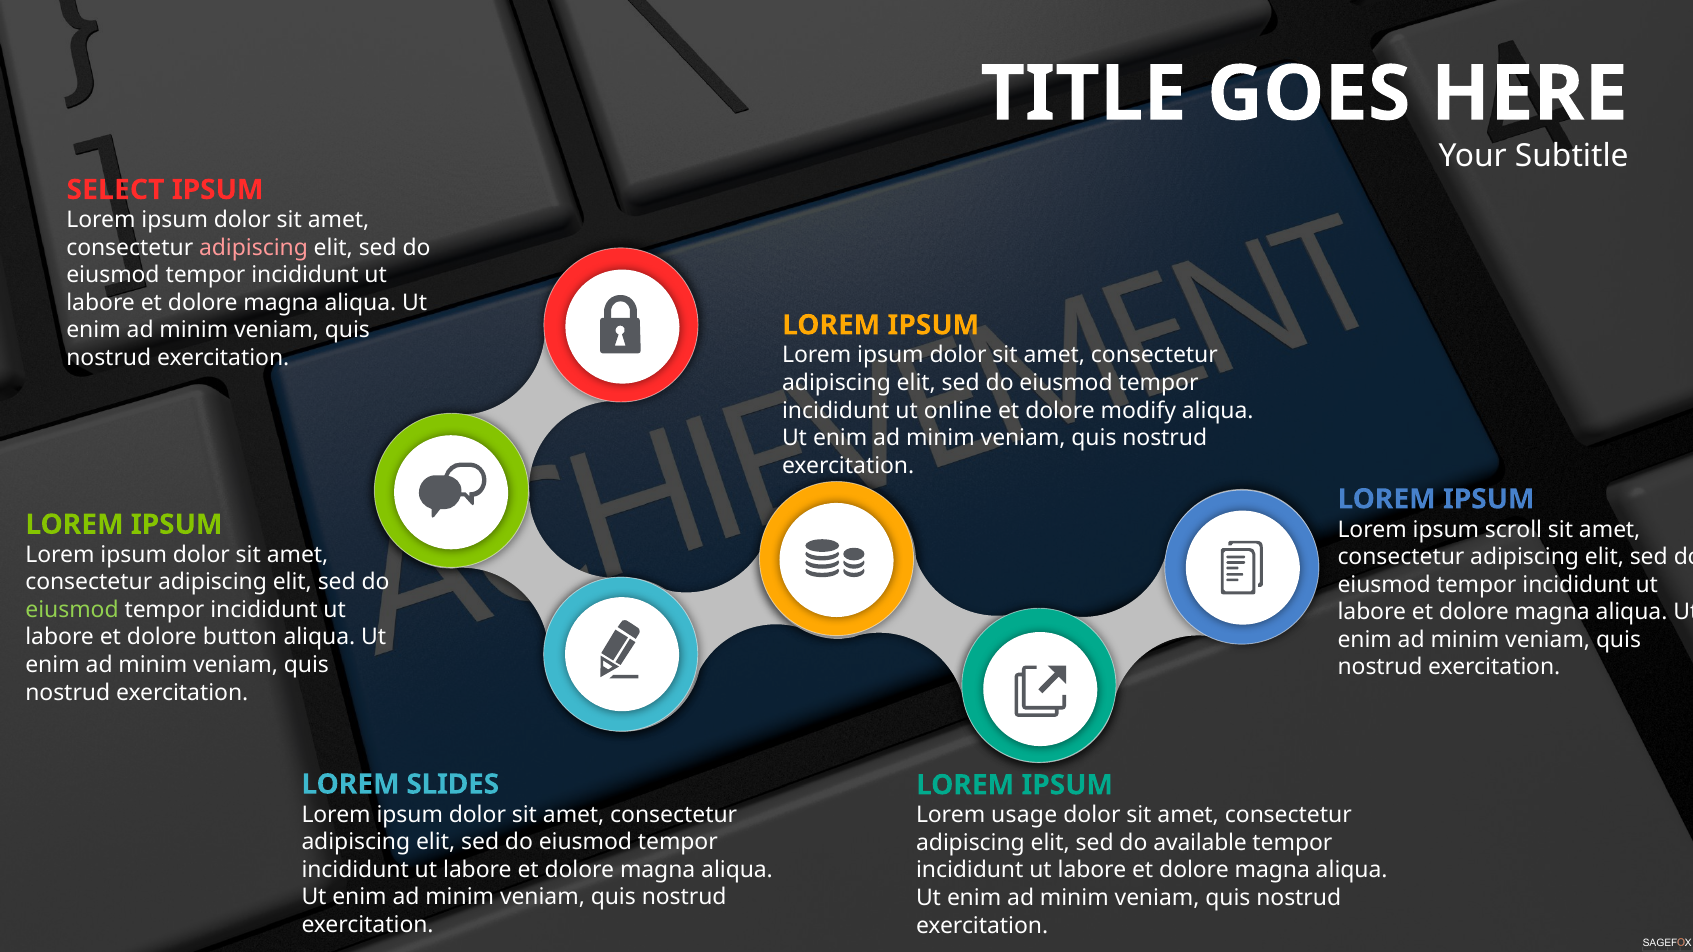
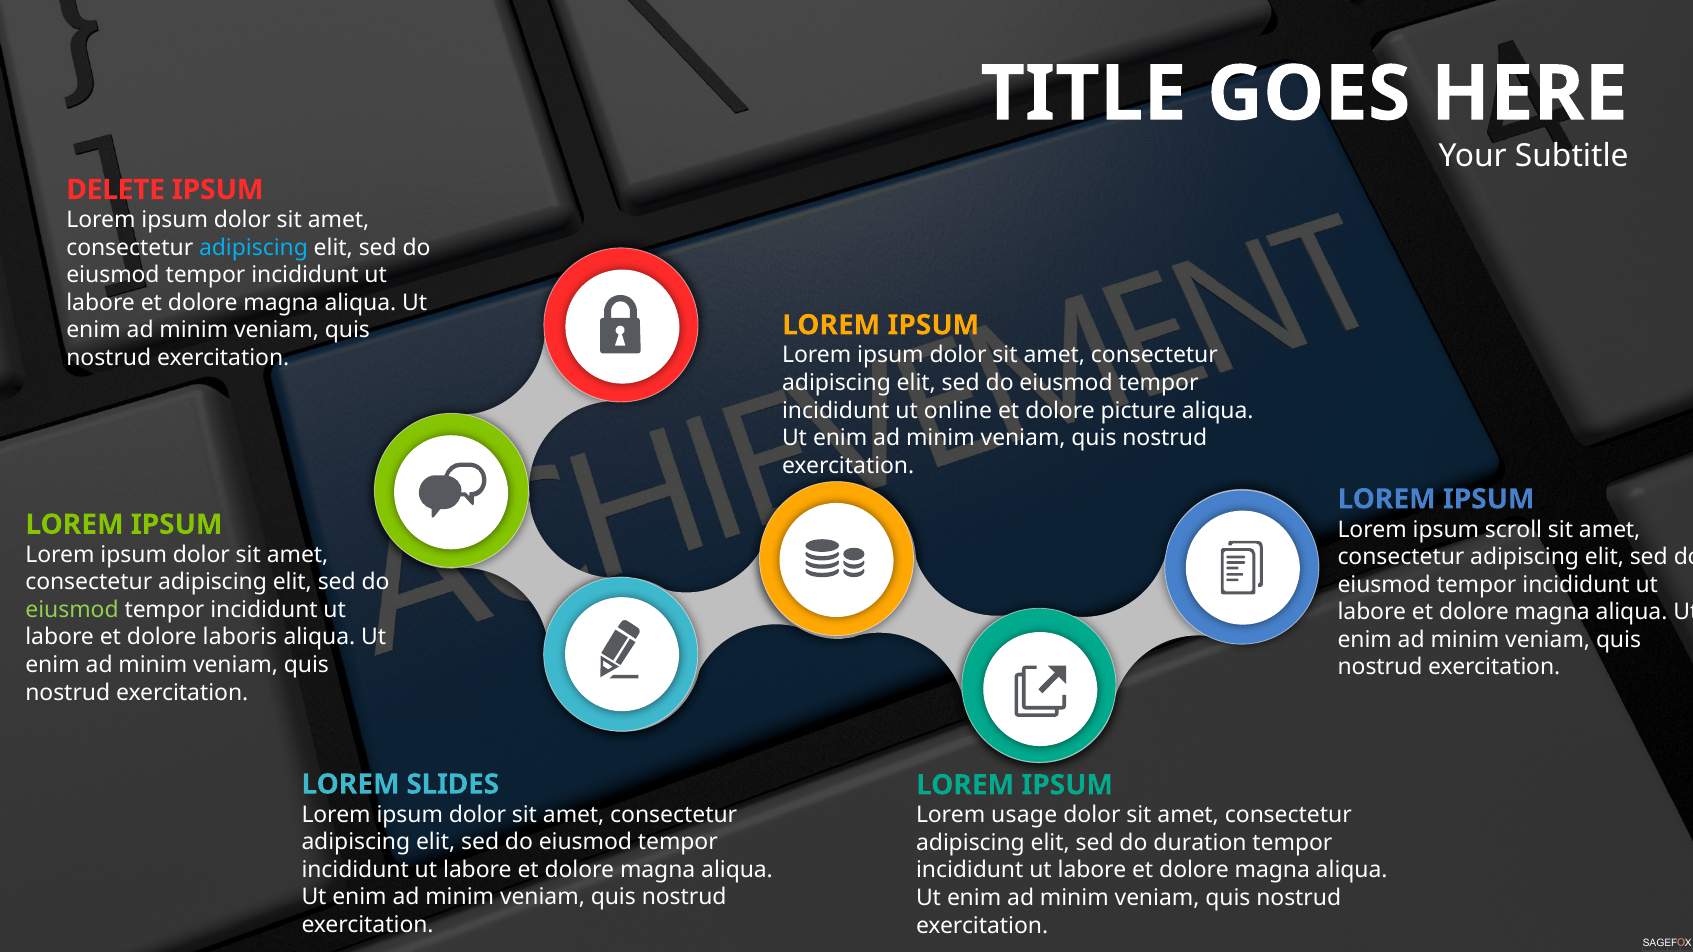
SELECT: SELECT -> DELETE
adipiscing at (254, 248) colour: pink -> light blue
modify: modify -> picture
button: button -> laboris
available: available -> duration
